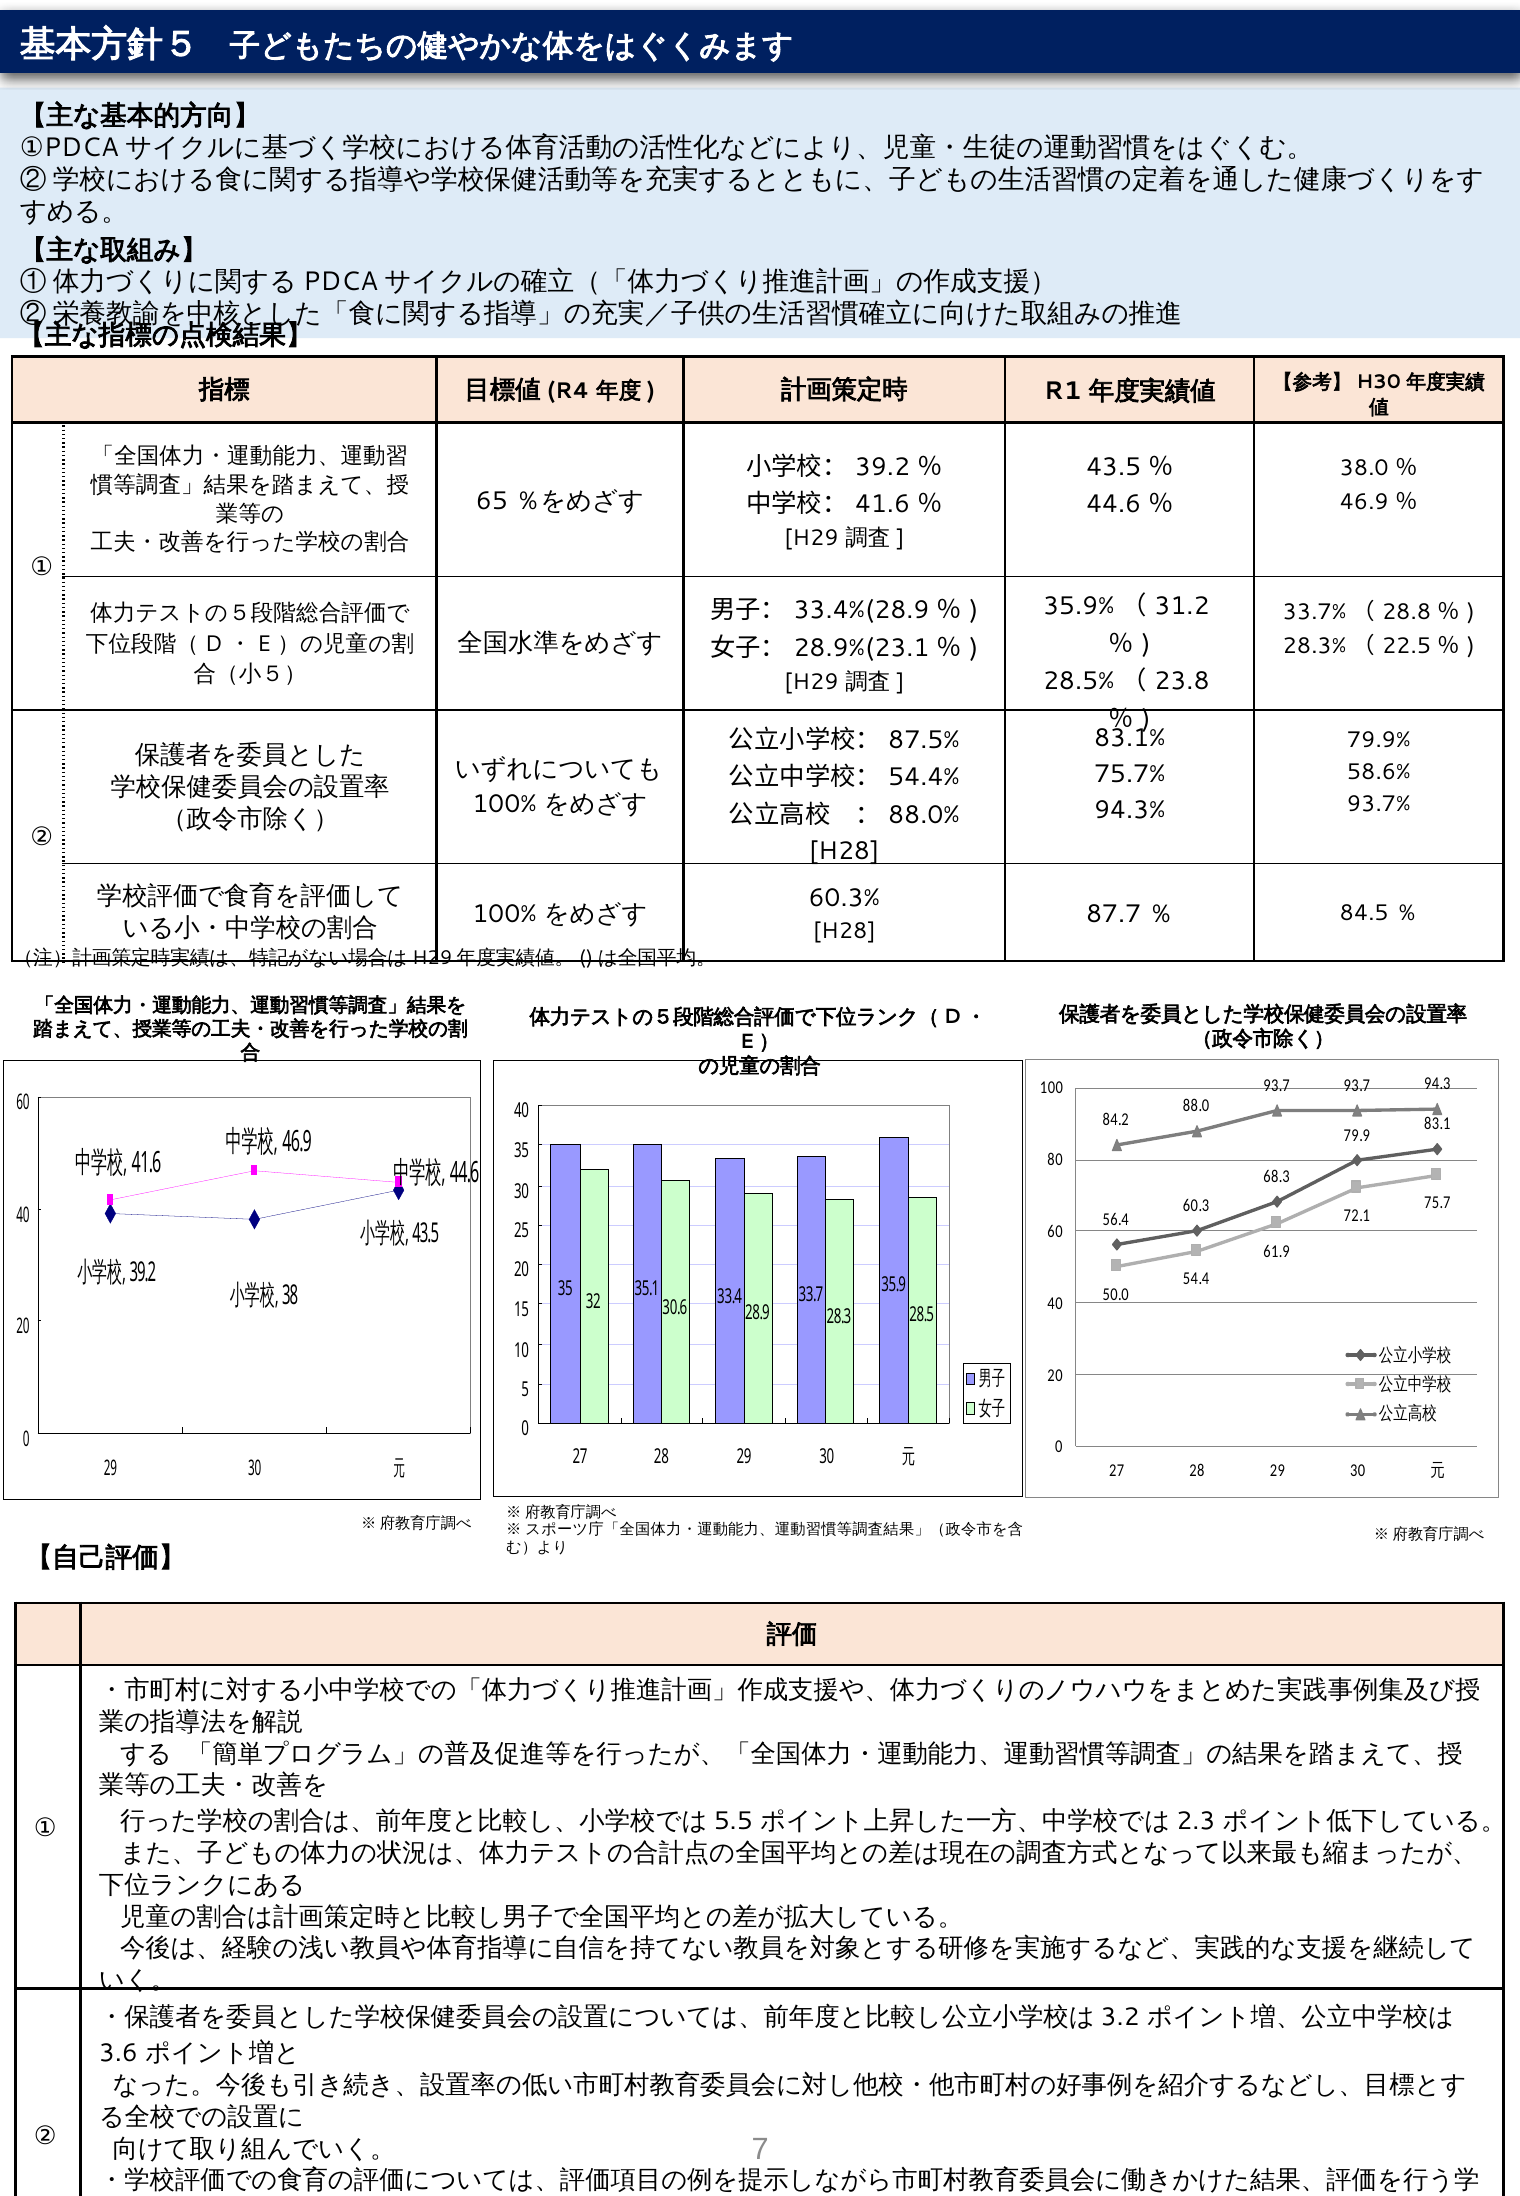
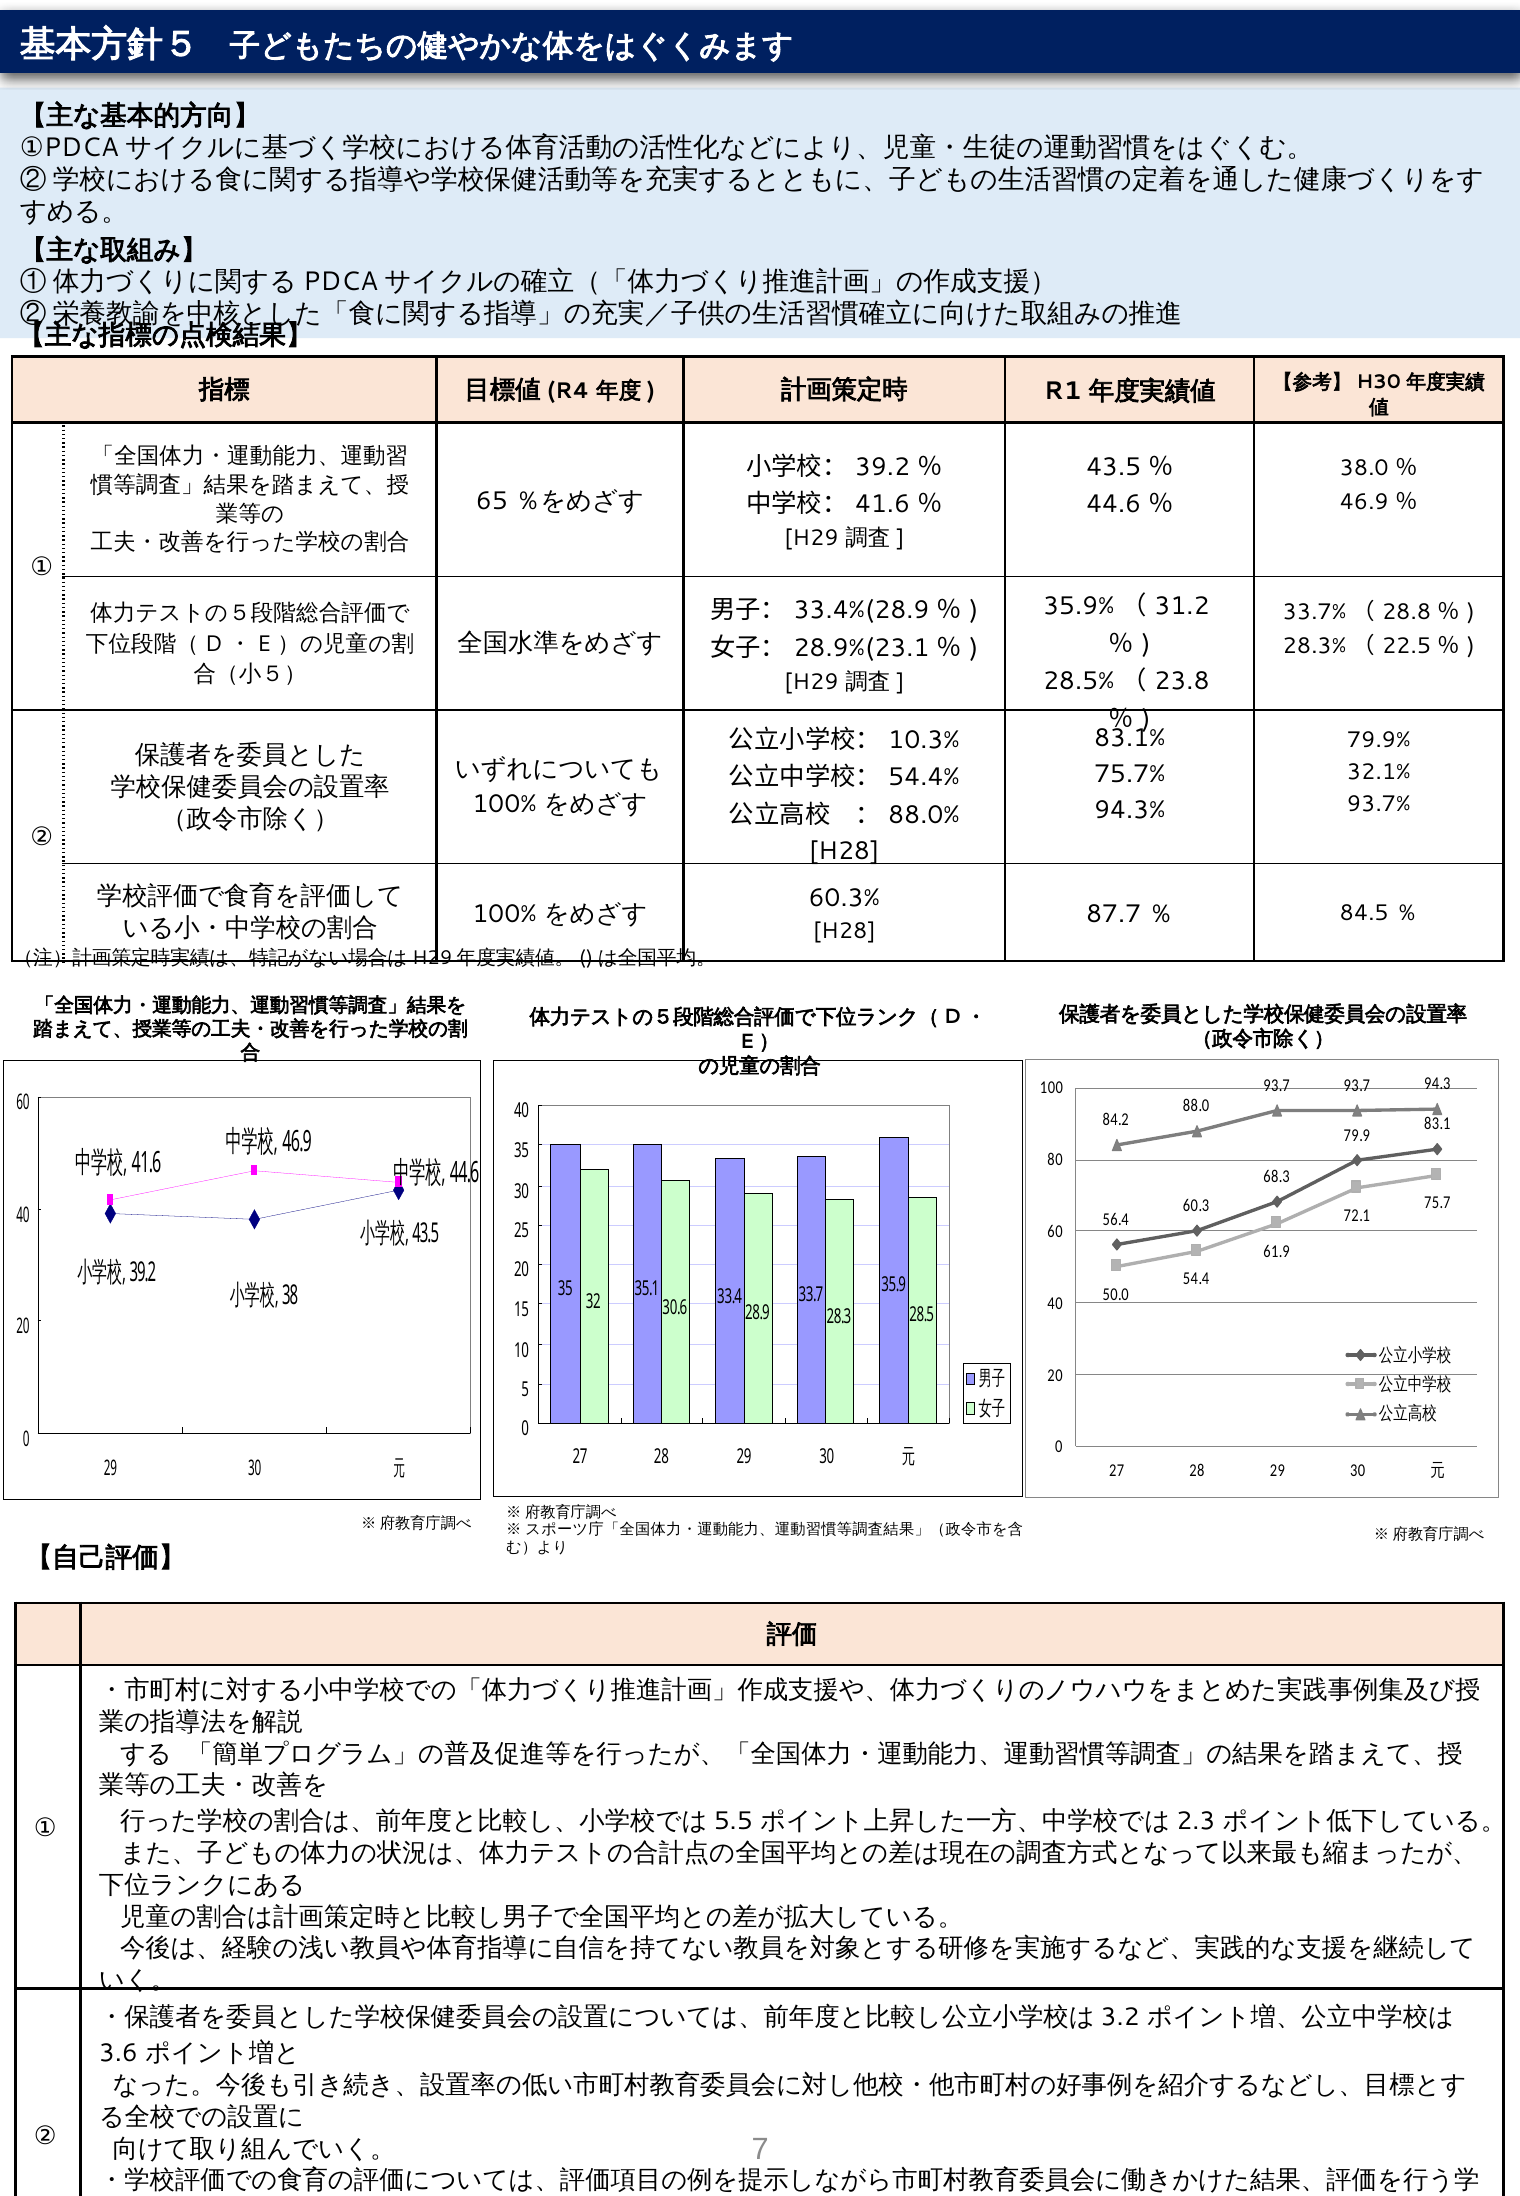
87.5%: 87.5% -> 10.3%
58.6%: 58.6% -> 32.1%
